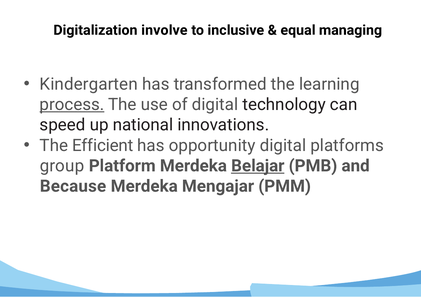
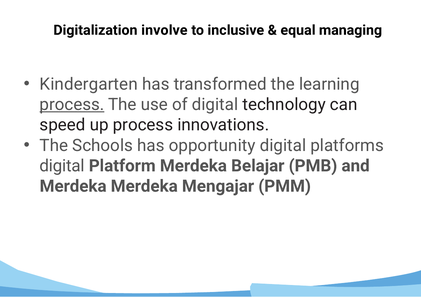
up national: national -> process
Efficient: Efficient -> Schools
group at (62, 166): group -> digital
Belajar underline: present -> none
Because at (73, 186): Because -> Merdeka
